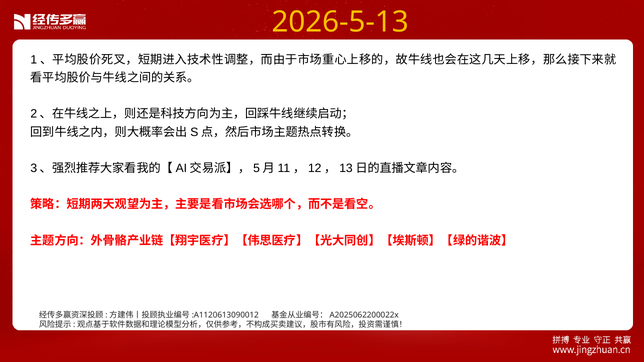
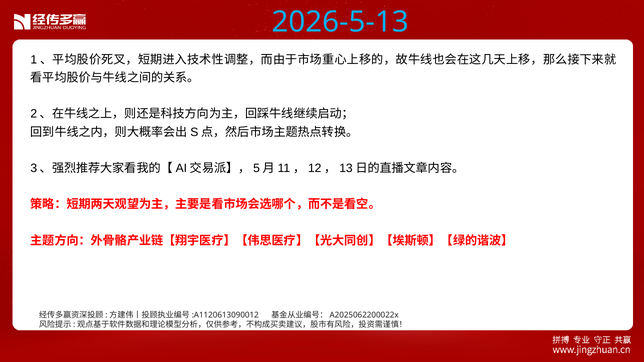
2026-5-13 colour: yellow -> light blue
